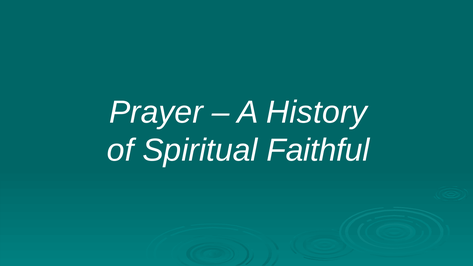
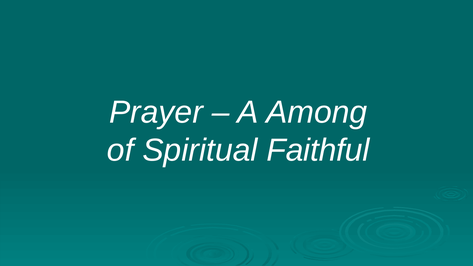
History: History -> Among
